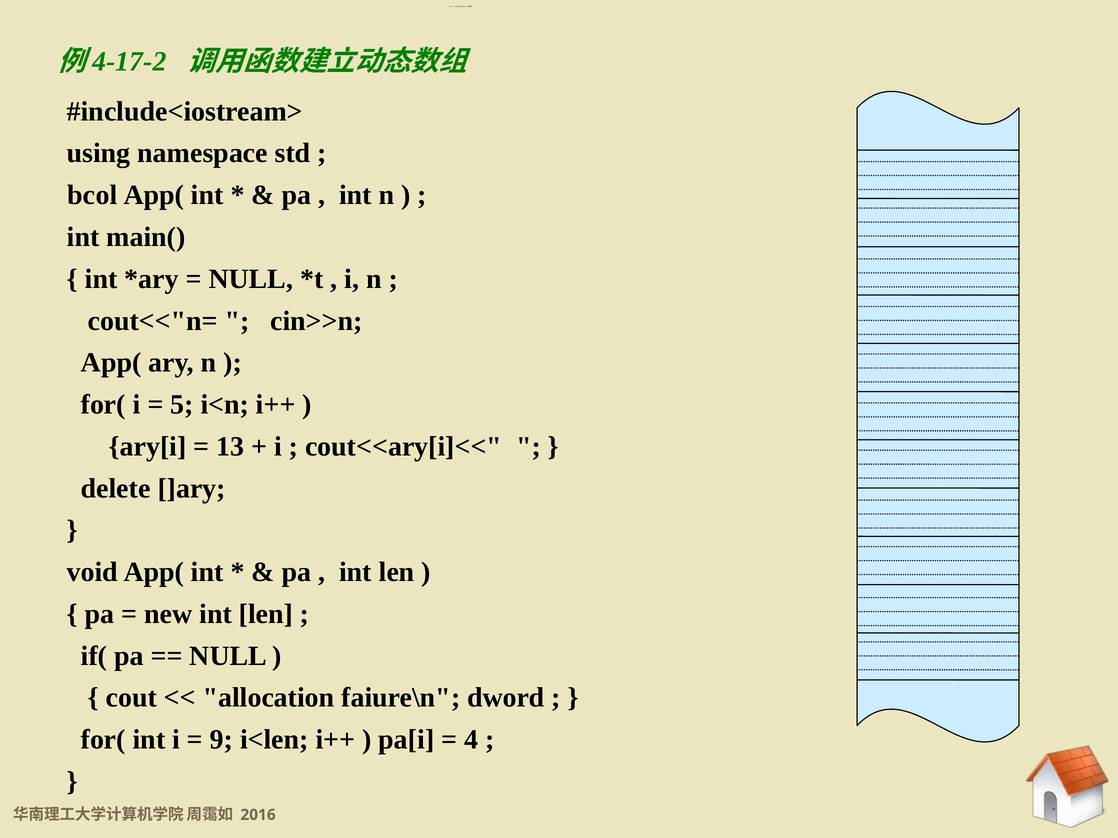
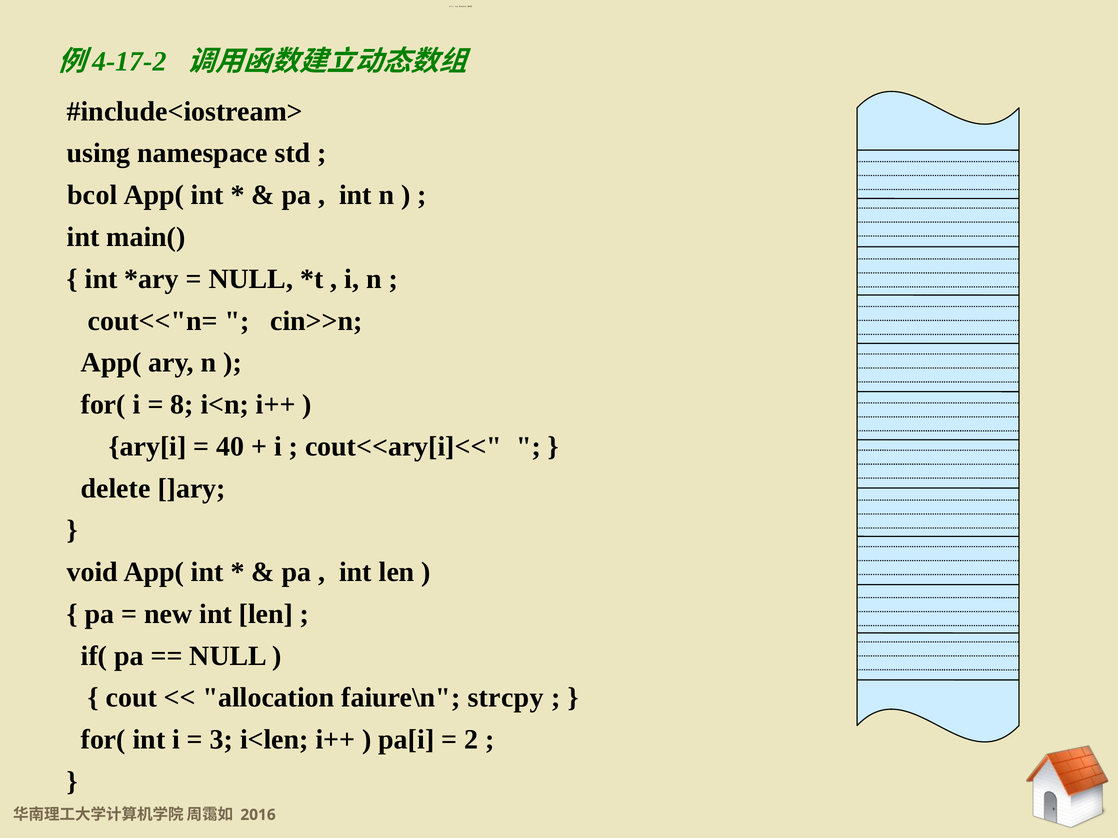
5: 5 -> 8
13: 13 -> 40
dword: dword -> strcpy
9: 9 -> 3
4: 4 -> 2
